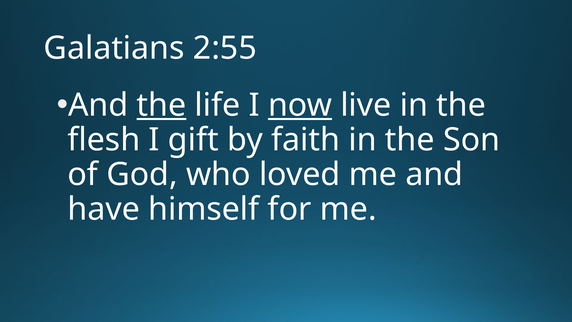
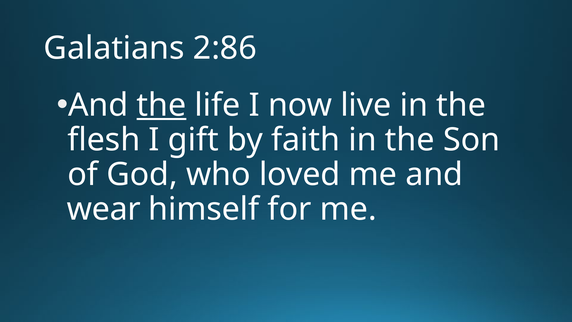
2:55: 2:55 -> 2:86
now underline: present -> none
have: have -> wear
